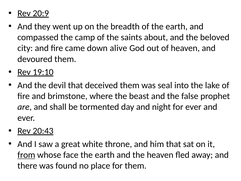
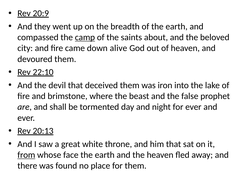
camp underline: none -> present
19:10: 19:10 -> 22:10
seal: seal -> iron
20:43: 20:43 -> 20:13
